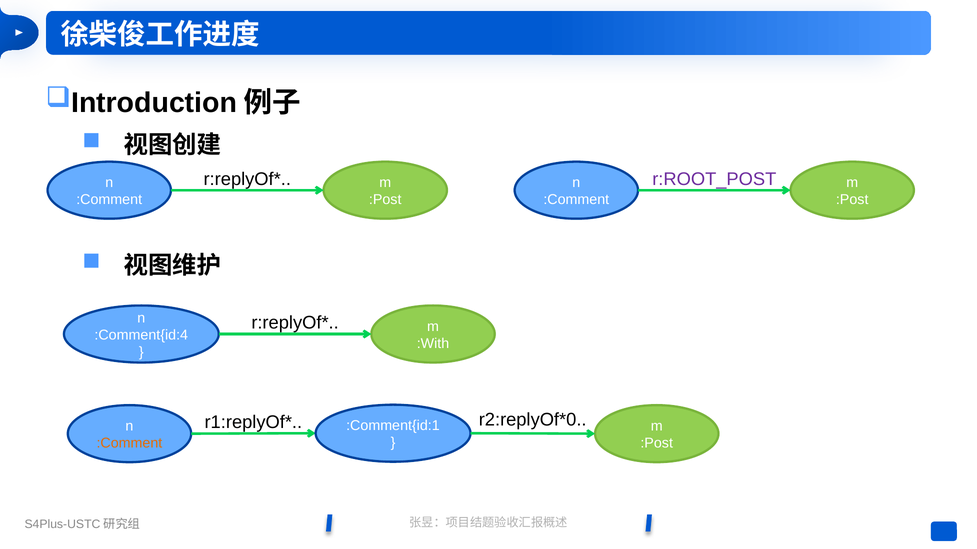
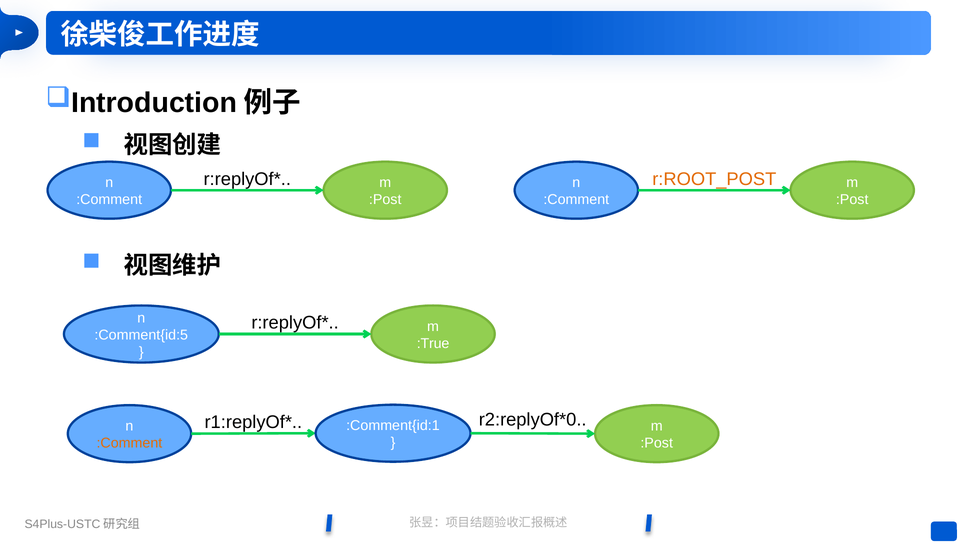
r:ROOT_POST colour: purple -> orange
:Comment{id:4: :Comment{id:4 -> :Comment{id:5
:With: :With -> :True
